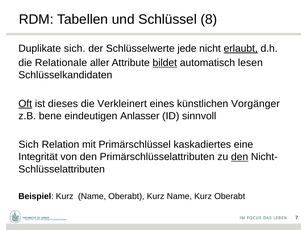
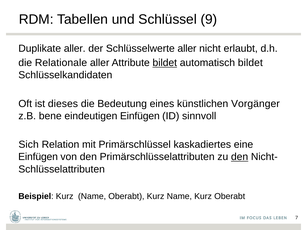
8: 8 -> 9
Duplikate sich: sich -> aller
Schlüsselwerte jede: jede -> aller
erlaubt underline: present -> none
automatisch lesen: lesen -> bildet
Oft underline: present -> none
Verkleinert: Verkleinert -> Bedeutung
eindeutigen Anlasser: Anlasser -> Einfügen
Integrität at (38, 157): Integrität -> Einfügen
